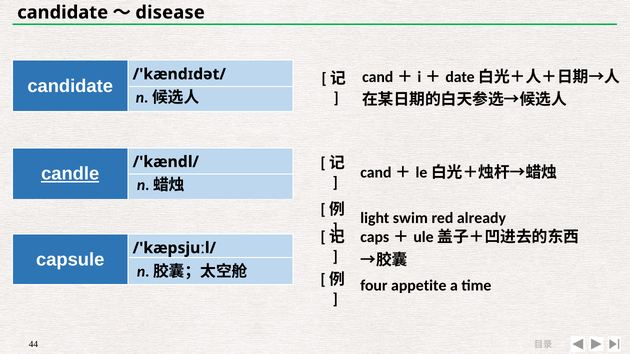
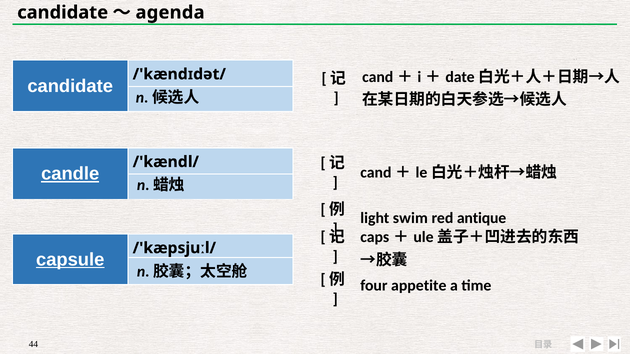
disease: disease -> agenda
already: already -> antique
capsule underline: none -> present
